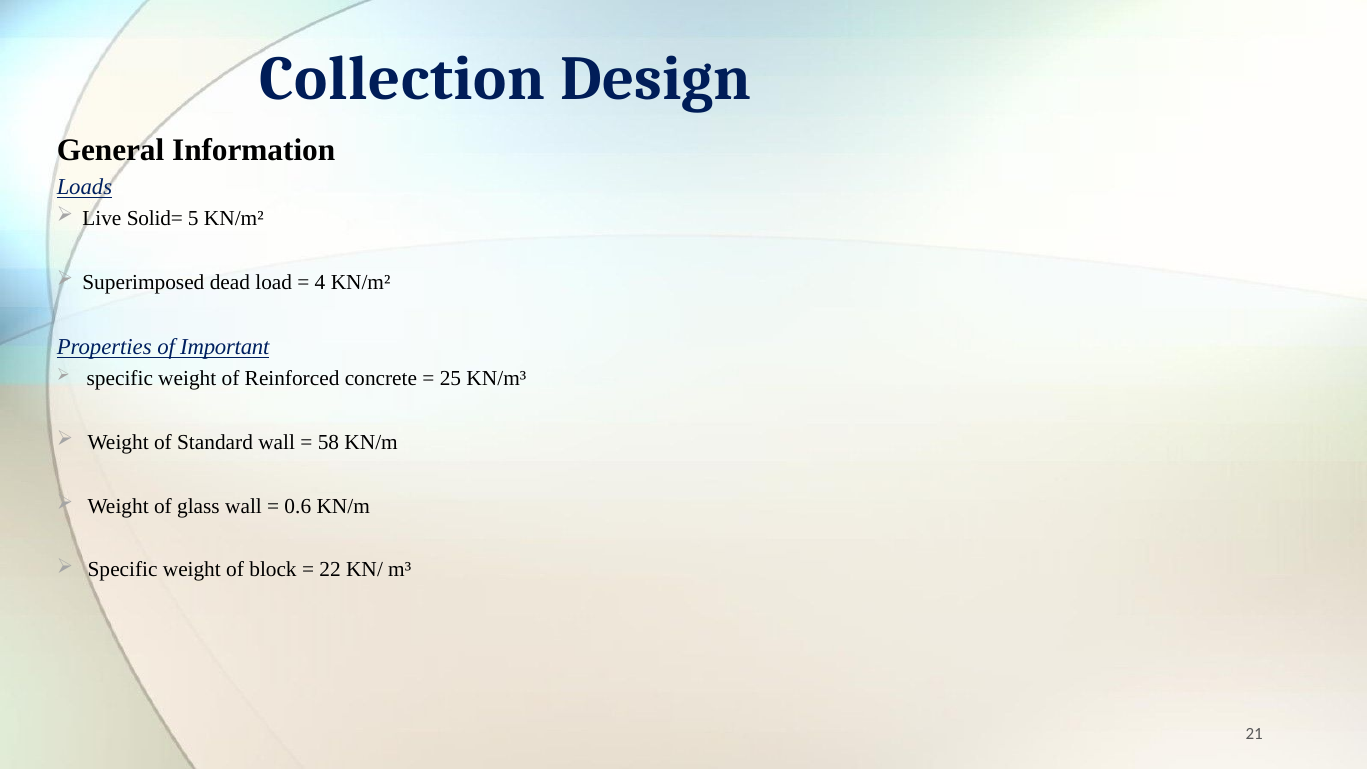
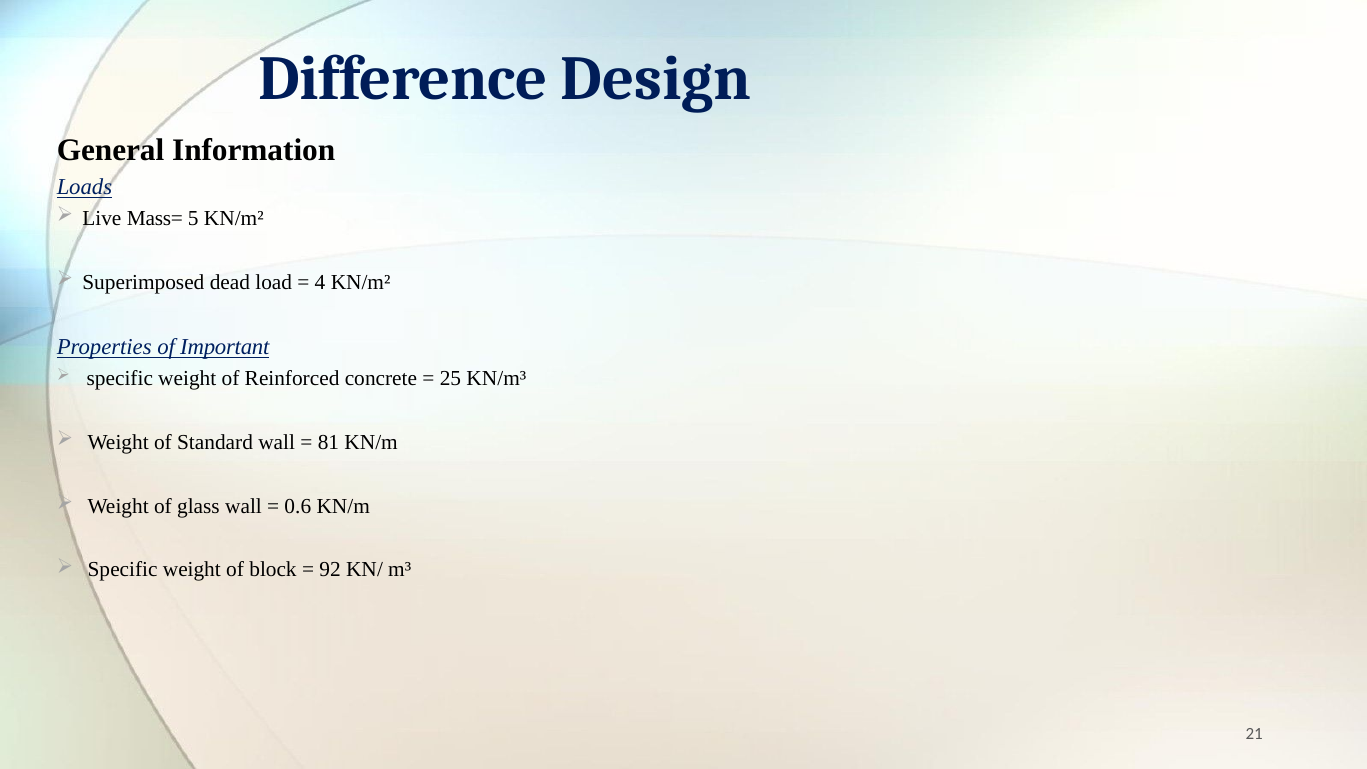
Collection: Collection -> Difference
Solid=: Solid= -> Mass=
58: 58 -> 81
22: 22 -> 92
